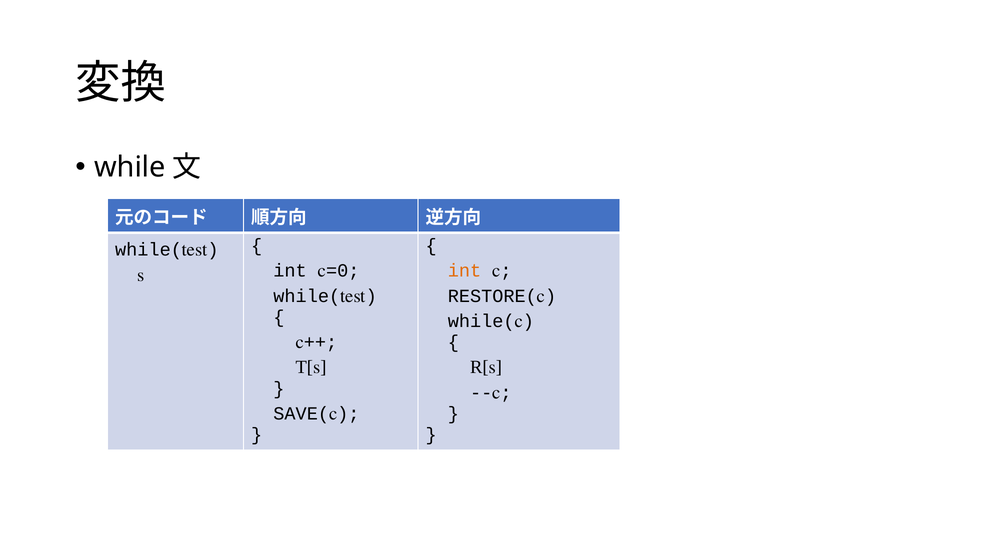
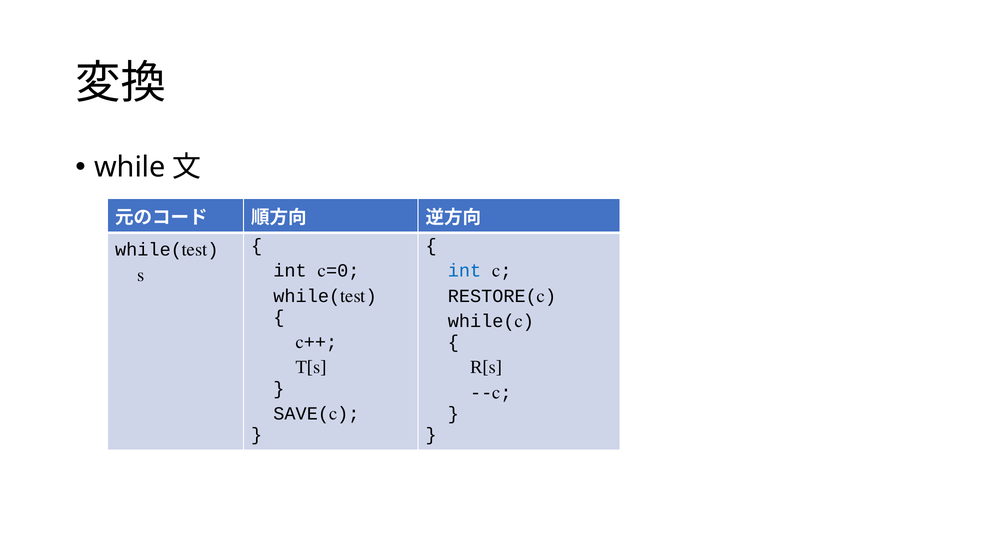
int at (464, 271) colour: orange -> blue
